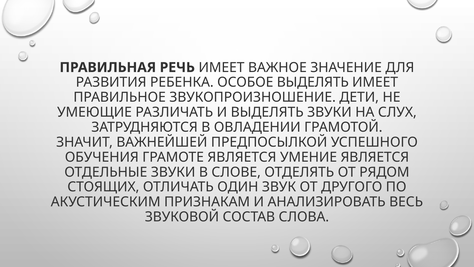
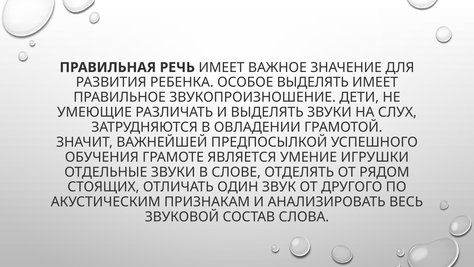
УМЕНИЕ ЯВЛЯЕТСЯ: ЯВЛЯЕТСЯ -> ИГРУШКИ
